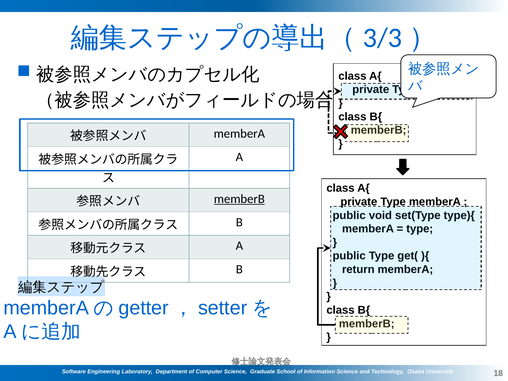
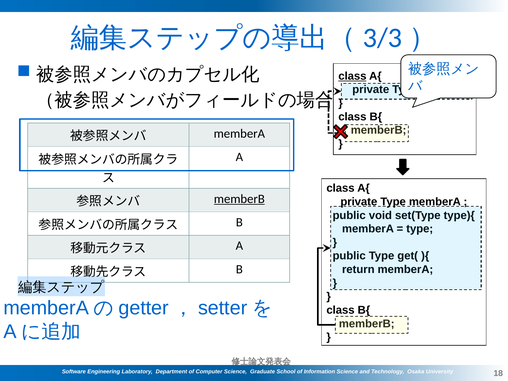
class at (352, 76) underline: none -> present
